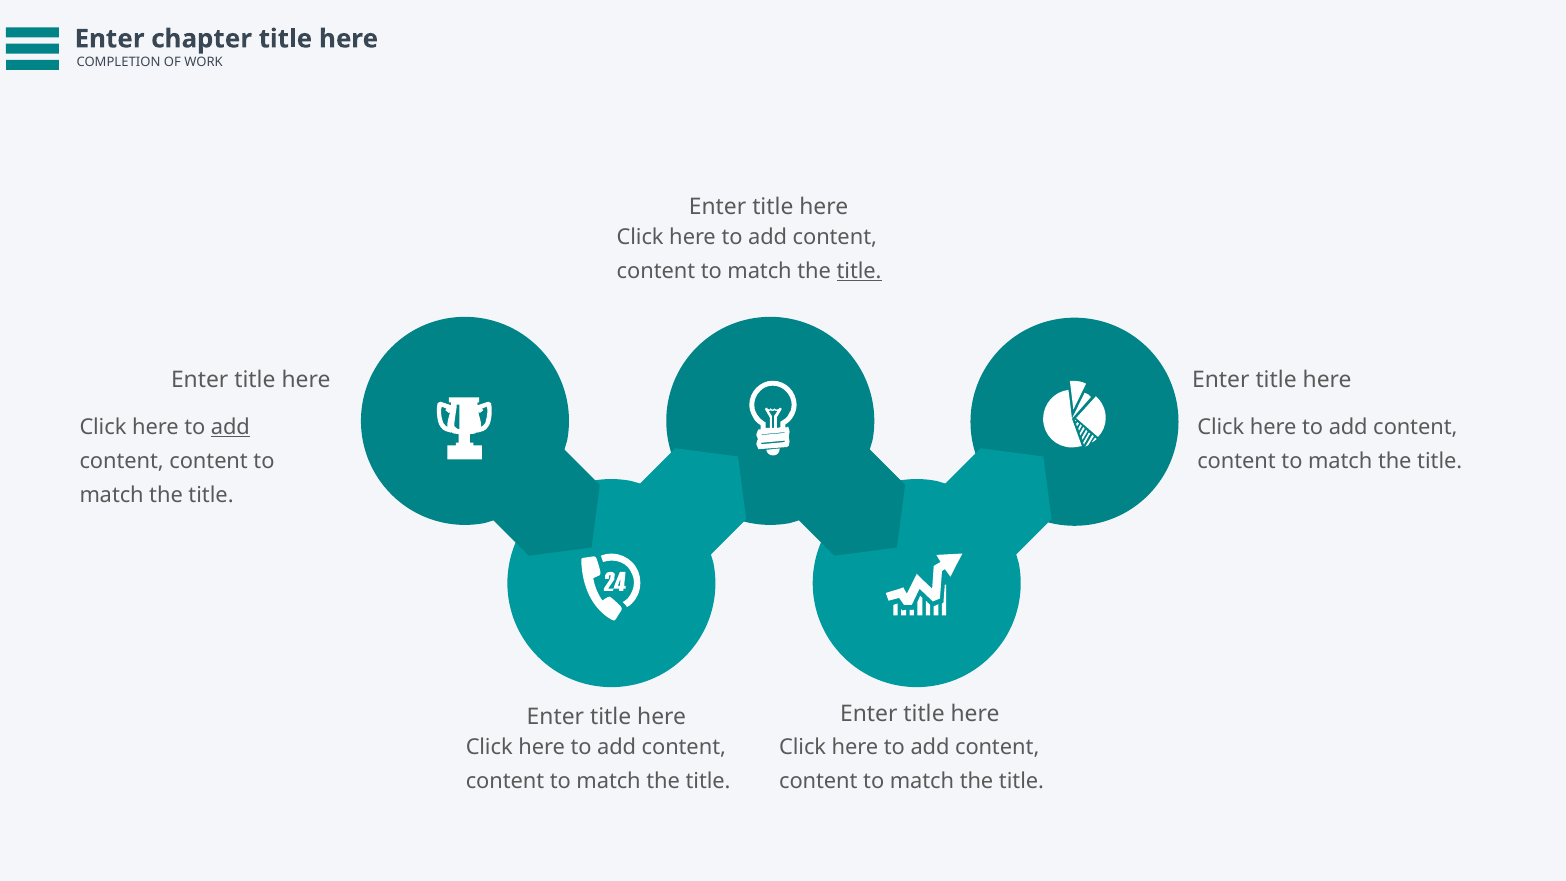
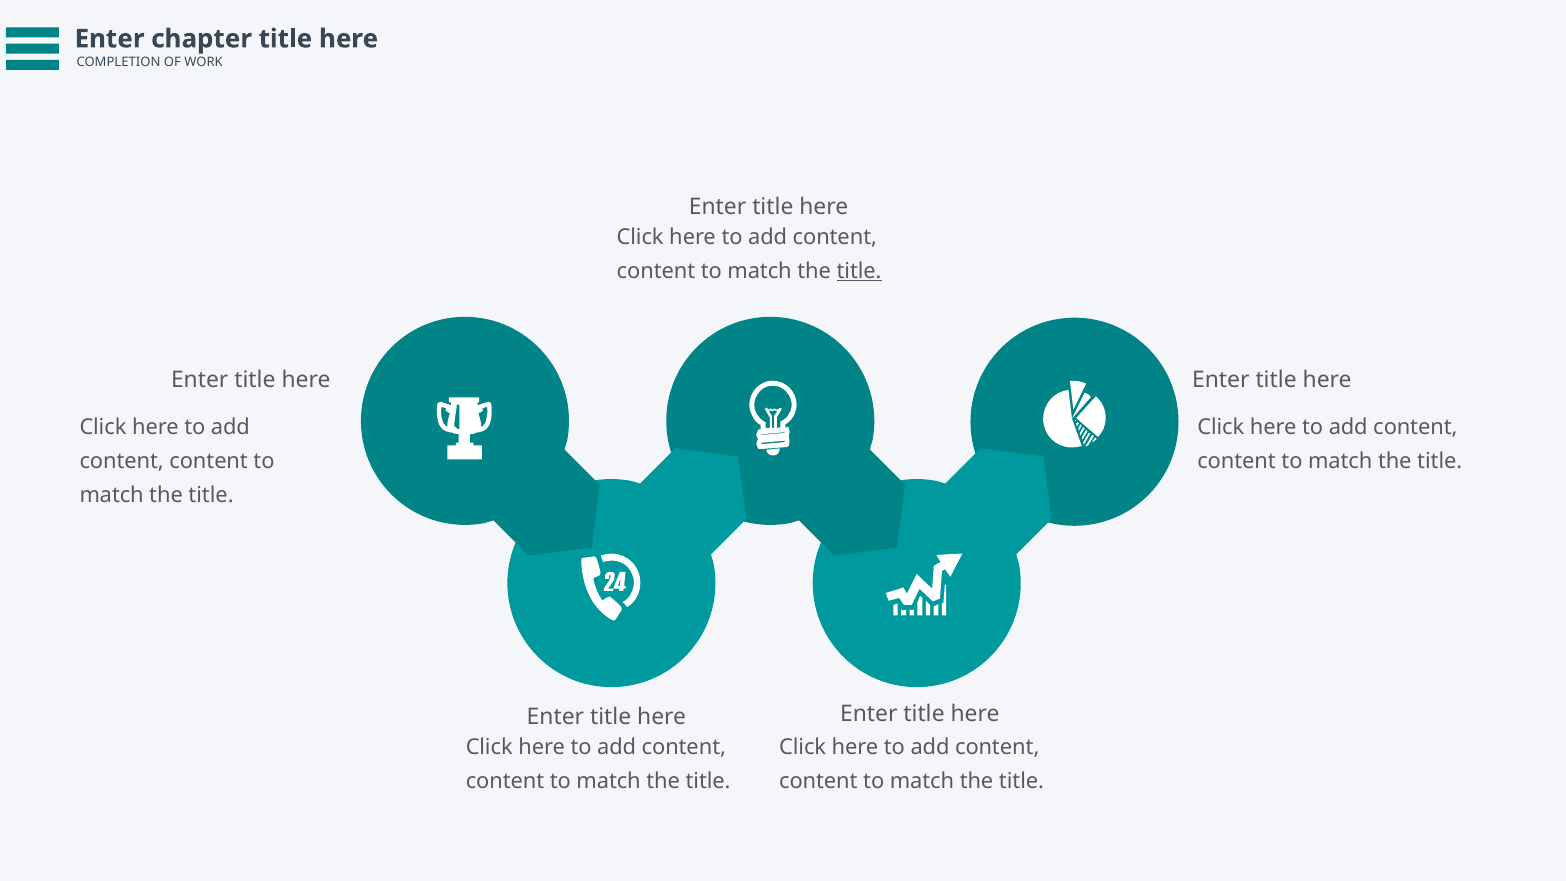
add at (230, 427) underline: present -> none
